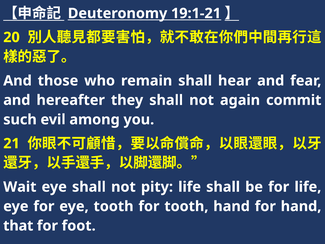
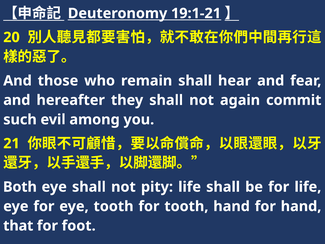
Wait: Wait -> Both
